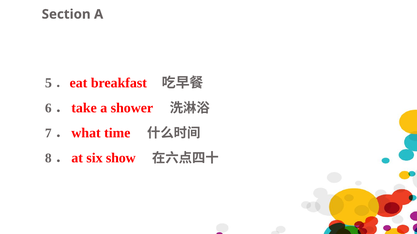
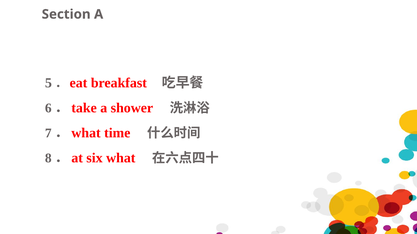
six show: show -> what
